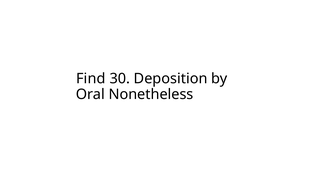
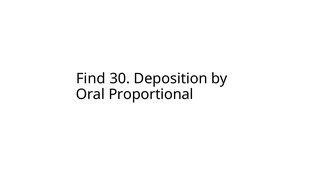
Nonetheless: Nonetheless -> Proportional
